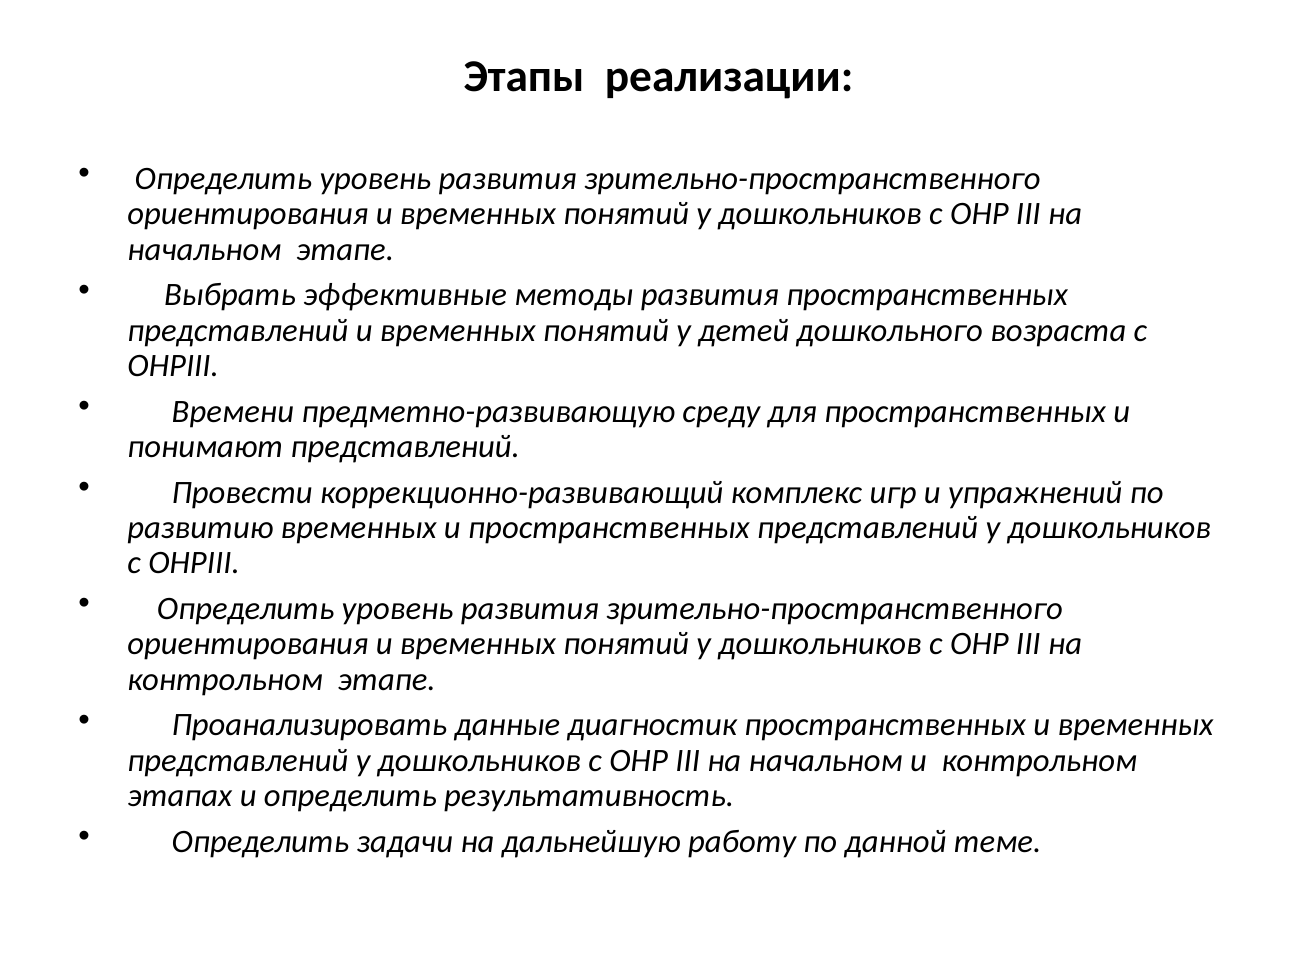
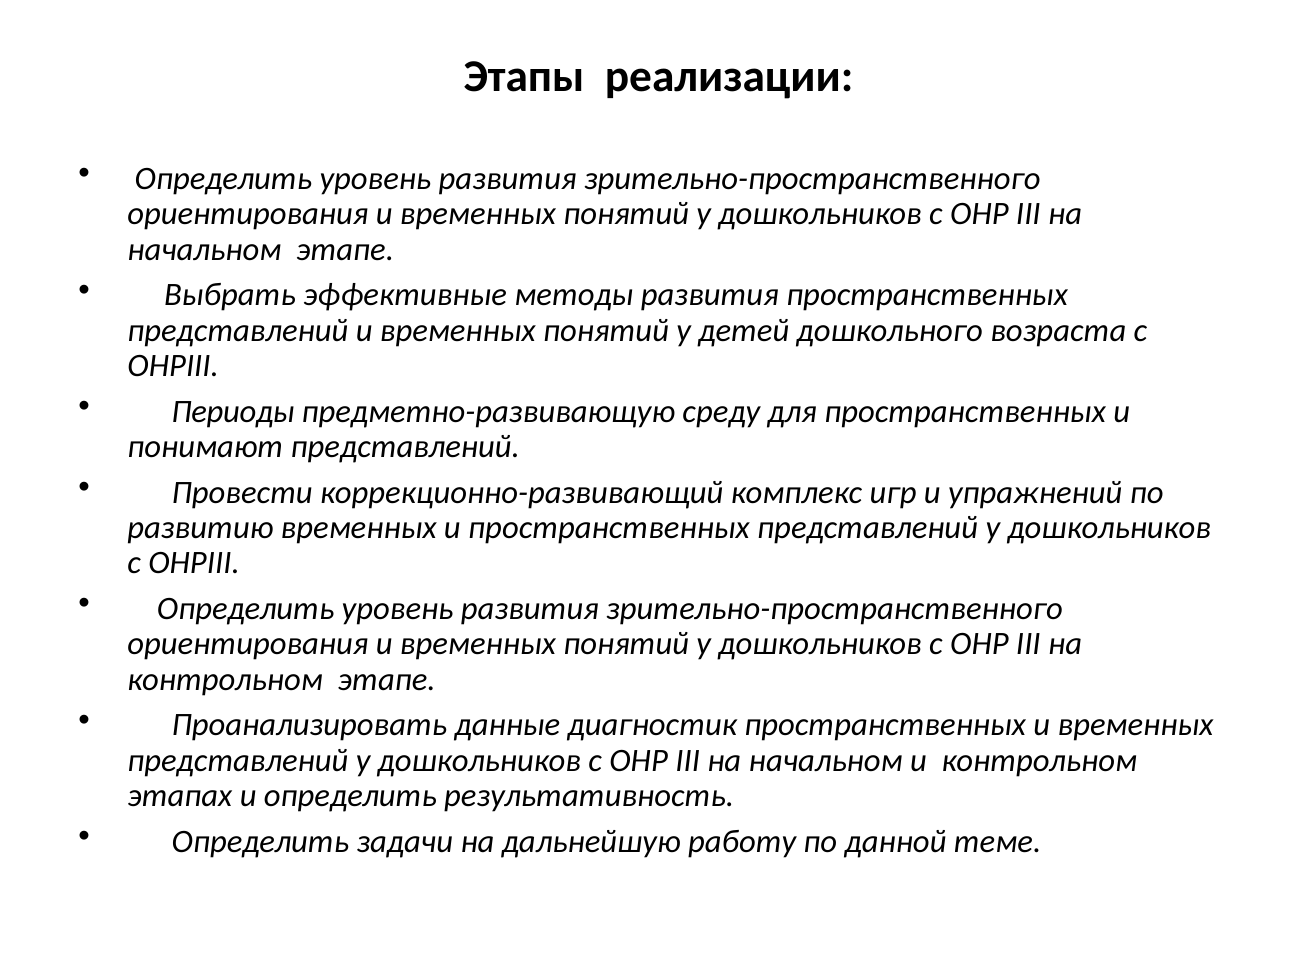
Времени: Времени -> Периоды
